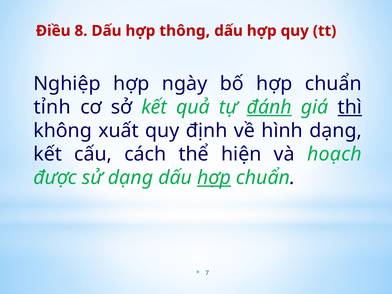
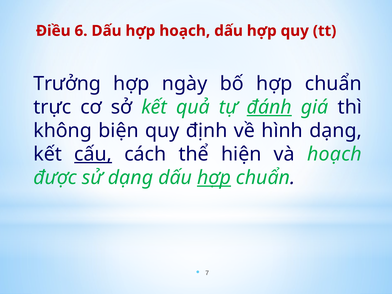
8: 8 -> 6
hợp thông: thông -> hoạch
Nghiệp: Nghiệp -> Trưởng
tỉnh: tỉnh -> trực
thì underline: present -> none
xuất: xuất -> biện
cấu underline: none -> present
